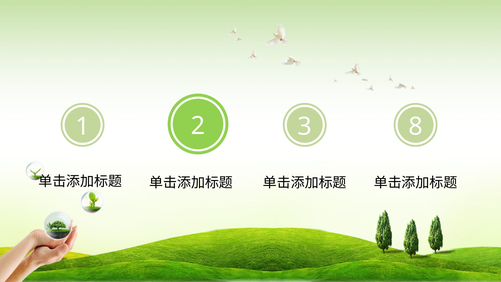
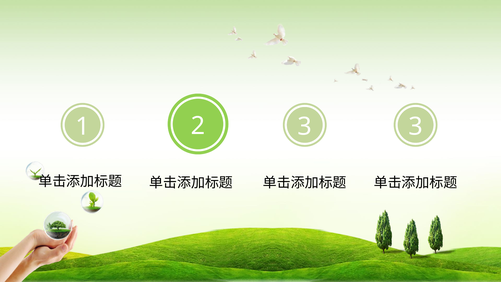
3 8: 8 -> 3
